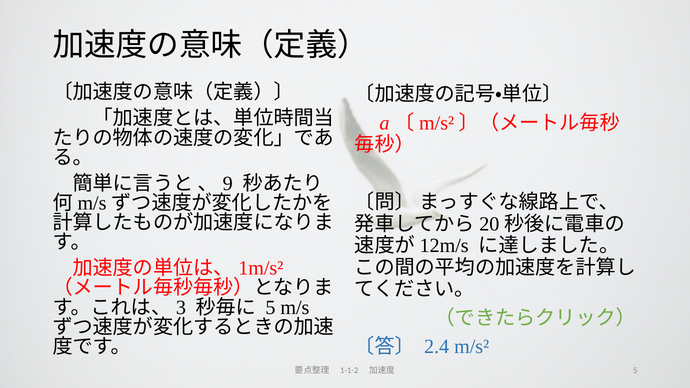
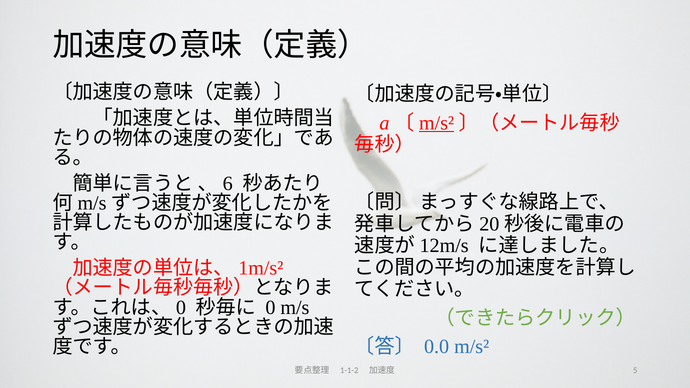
m/s² at (437, 123) underline: none -> present
9: 9 -> 6
3 at (181, 308): 3 -> 0
5 at (270, 308): 5 -> 0
2.4: 2.4 -> 0.0
